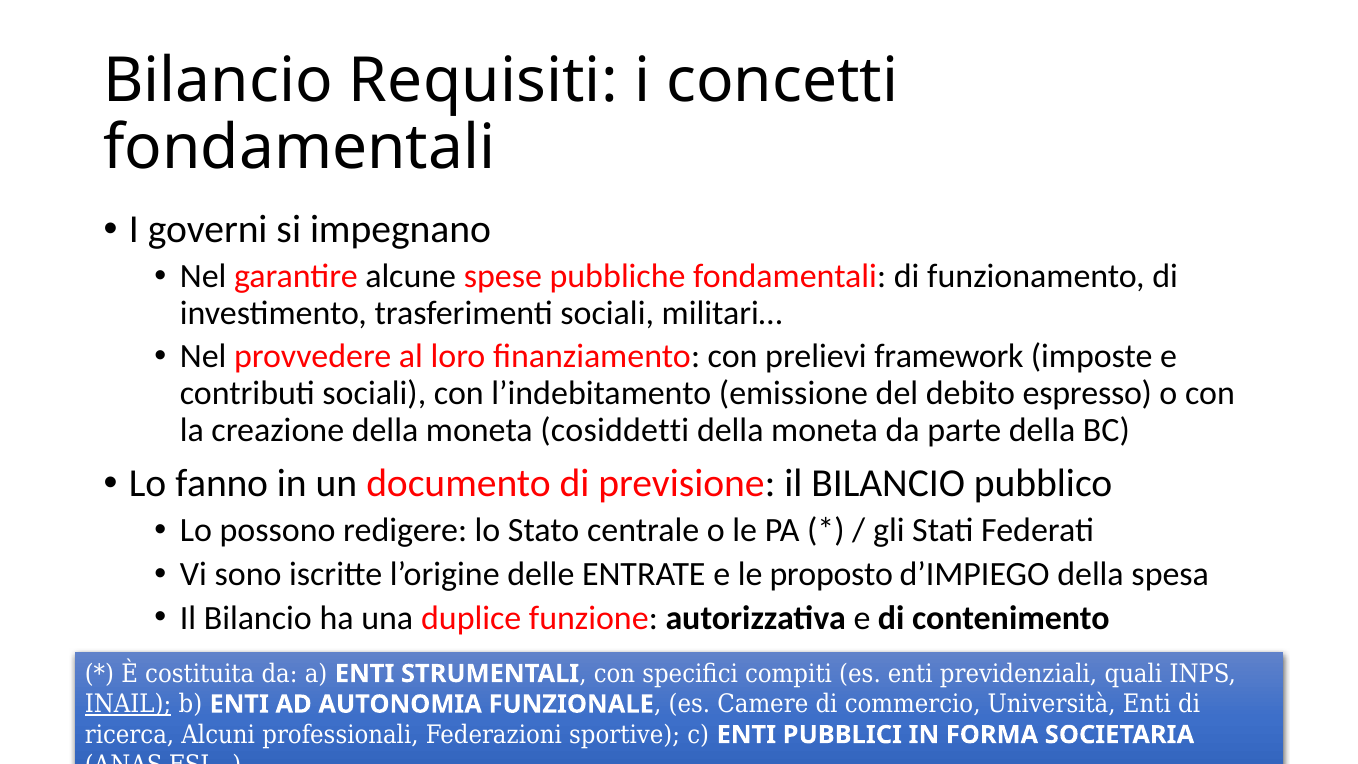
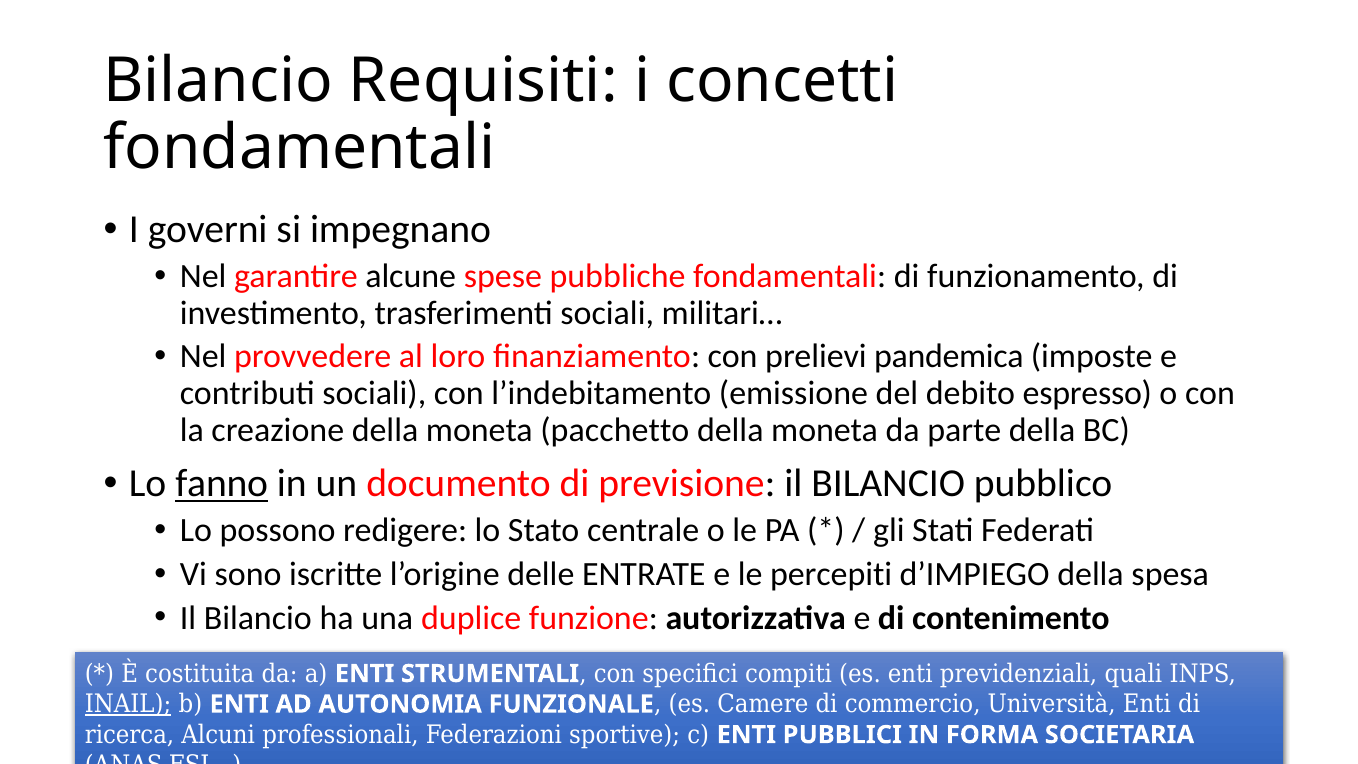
framework: framework -> pandemica
cosiddetti: cosiddetti -> pacchetto
fanno underline: none -> present
proposto: proposto -> percepiti
